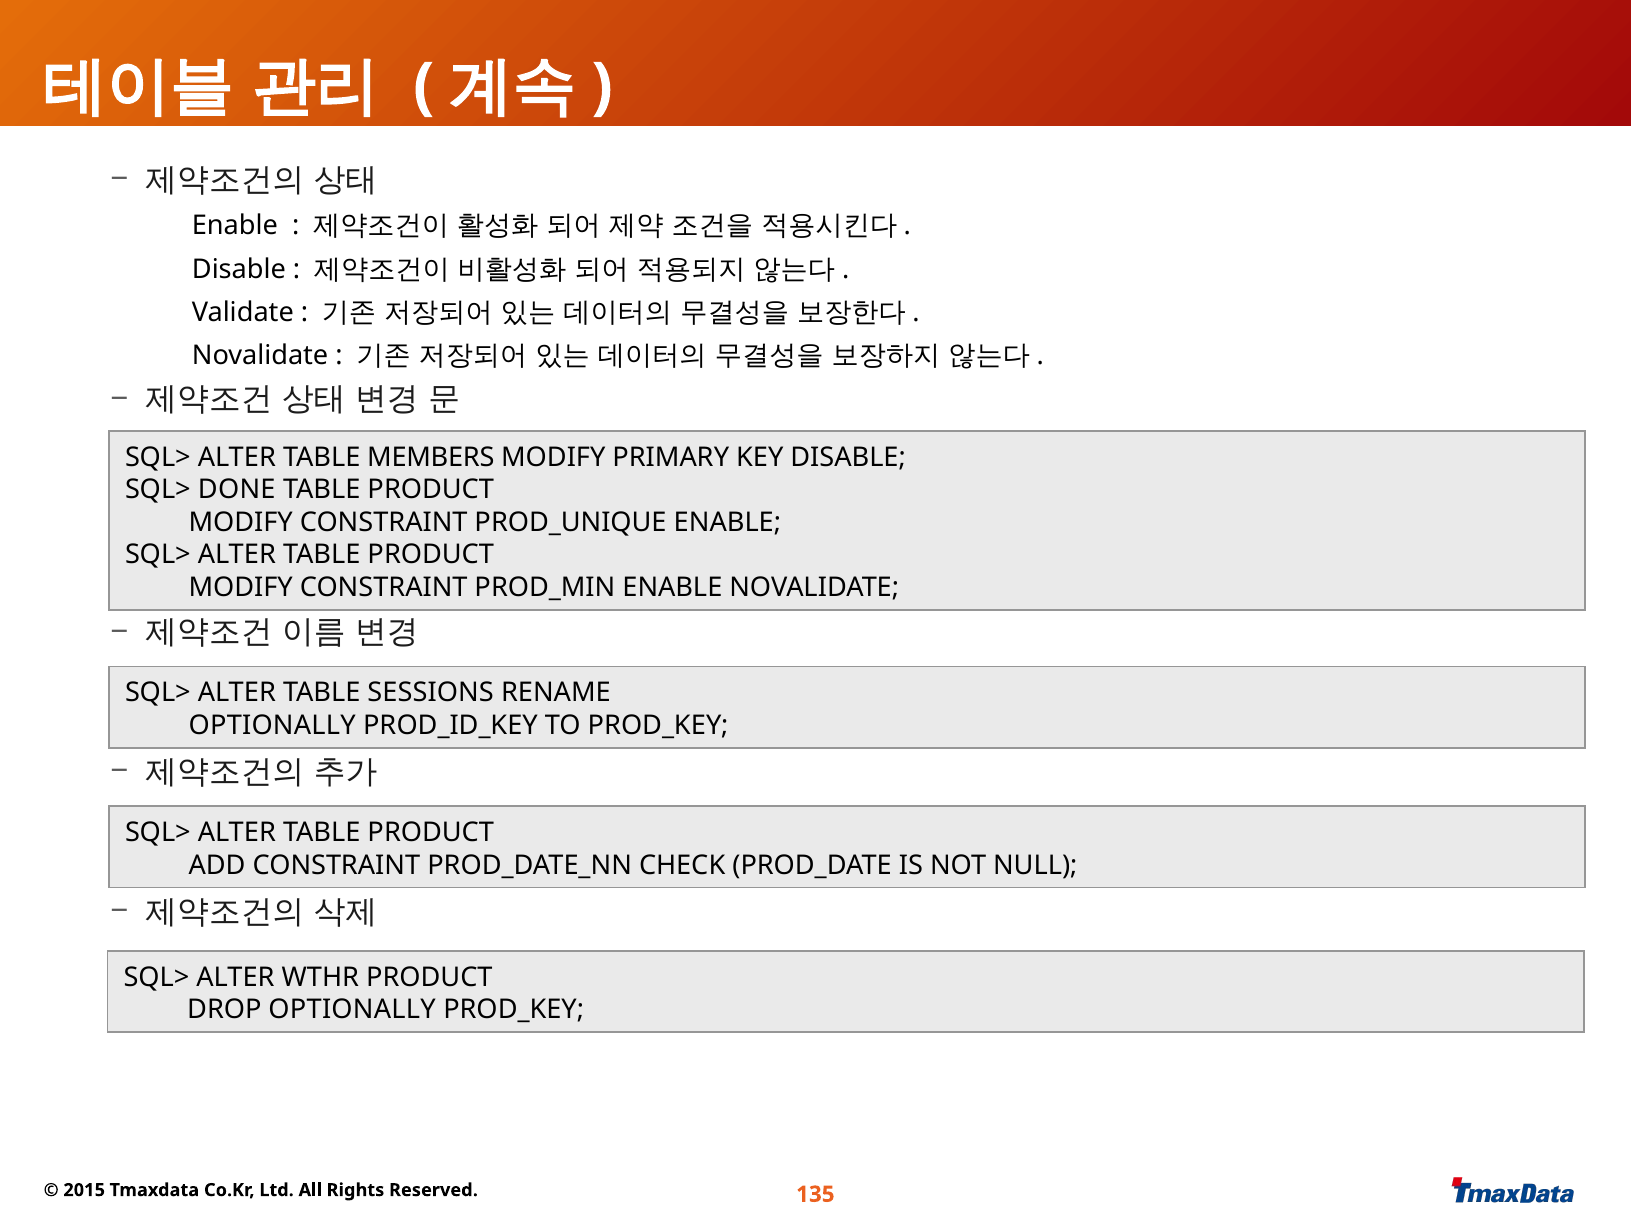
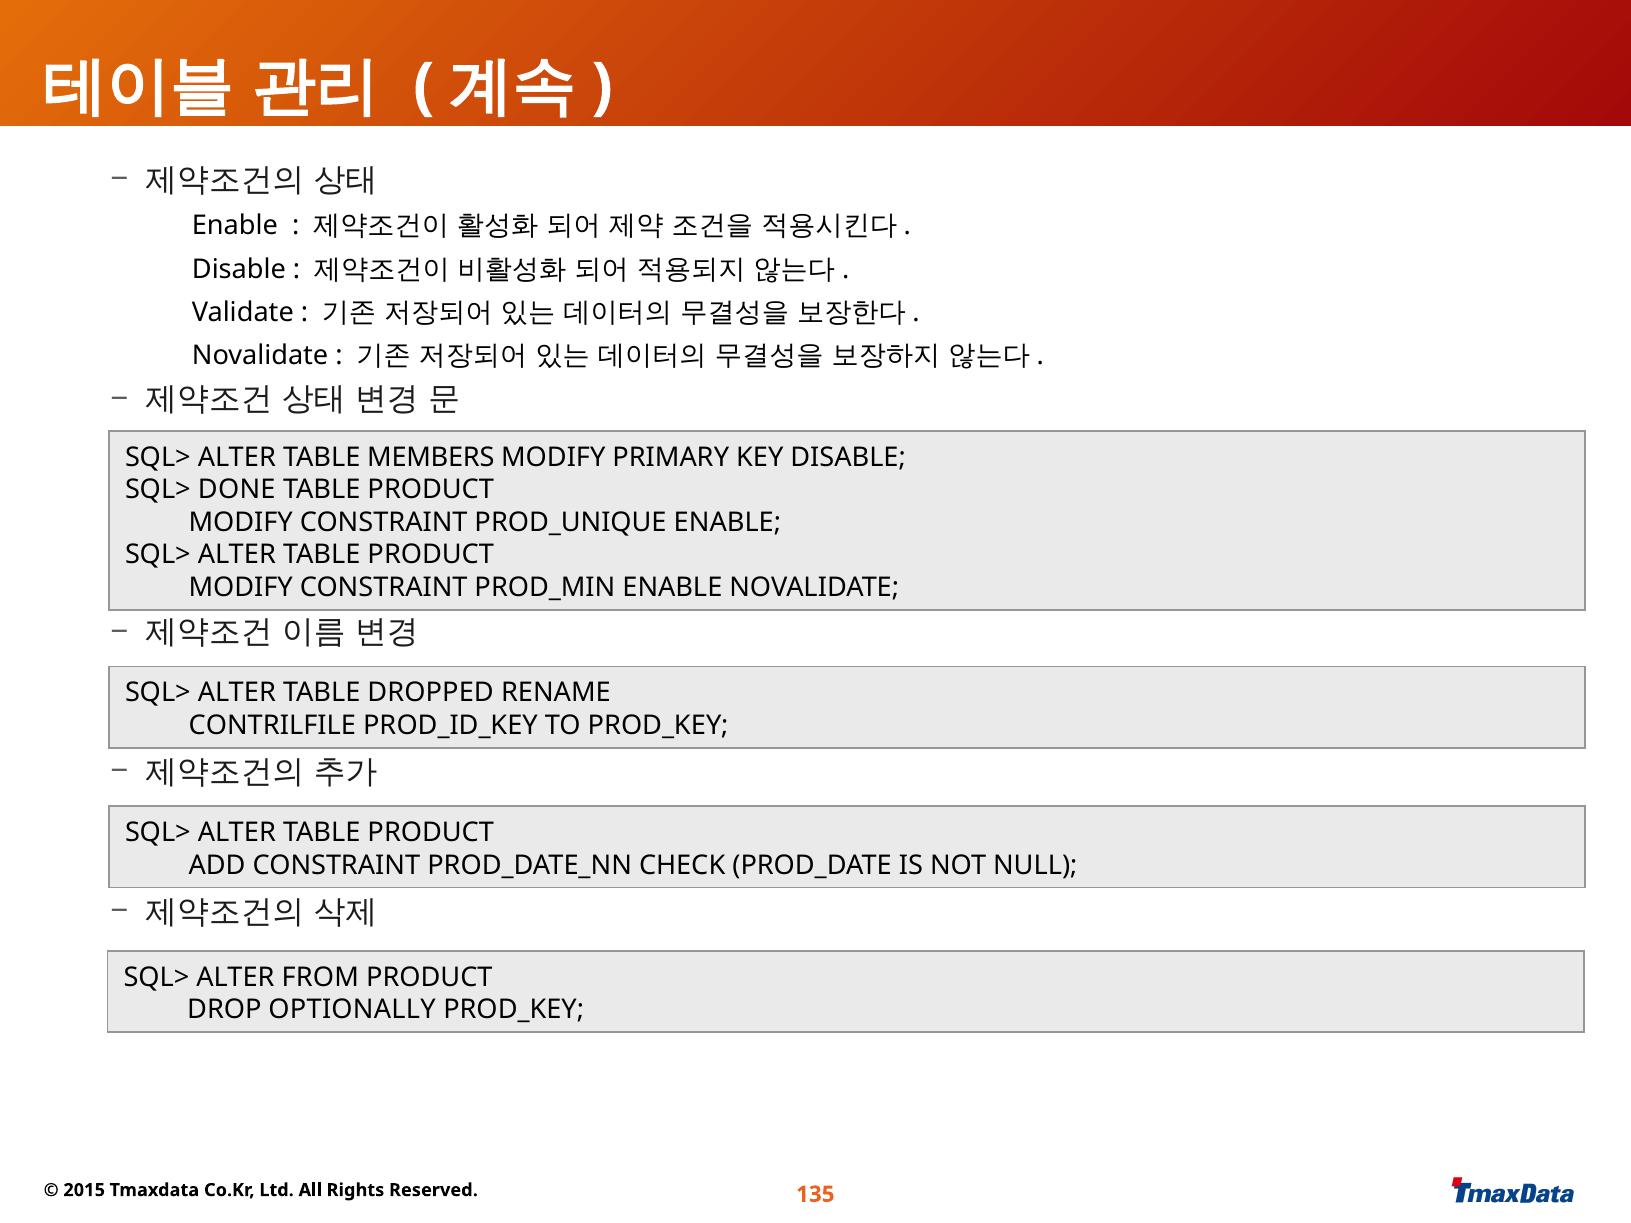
SESSIONS: SESSIONS -> DROPPED
OPTIONALLY at (272, 726): OPTIONALLY -> CONTRILFILE
WTHR: WTHR -> FROM
